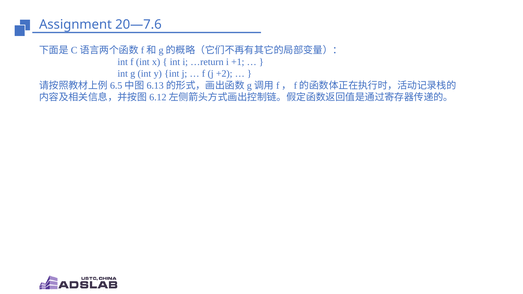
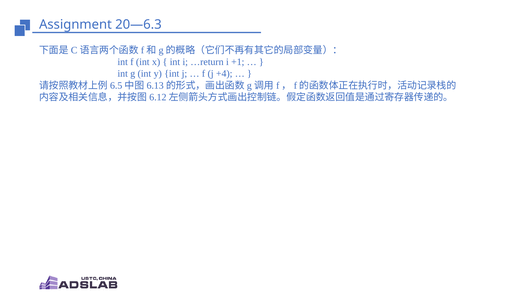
20—7.6: 20—7.6 -> 20—6.3
+2: +2 -> +4
